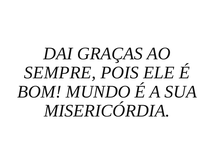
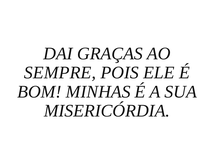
MUNDO: MUNDO -> MINHAS
